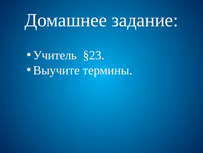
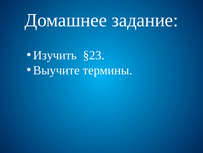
Учитель: Учитель -> Изучить
